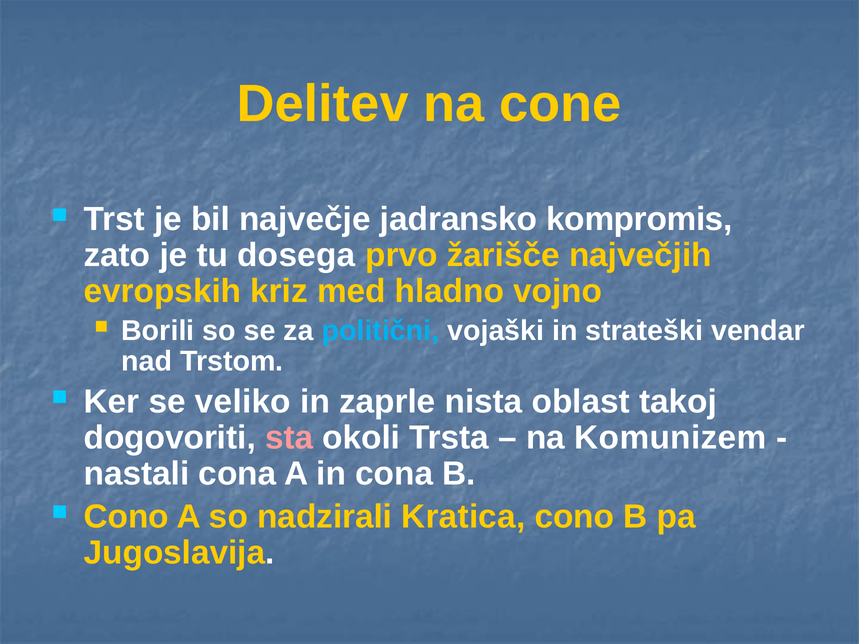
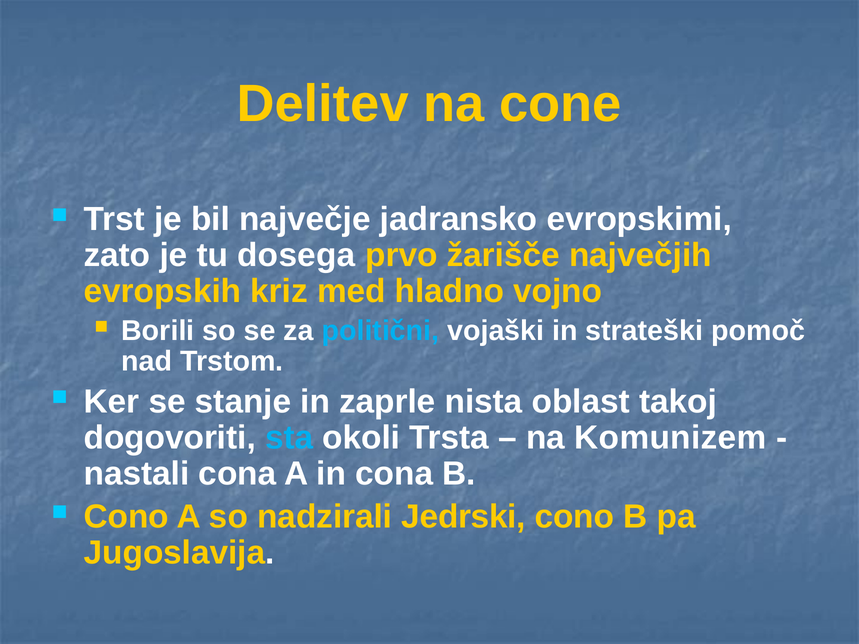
kompromis: kompromis -> evropskimi
vendar: vendar -> pomoč
veliko: veliko -> stanje
sta colour: pink -> light blue
Kratica: Kratica -> Jedrski
